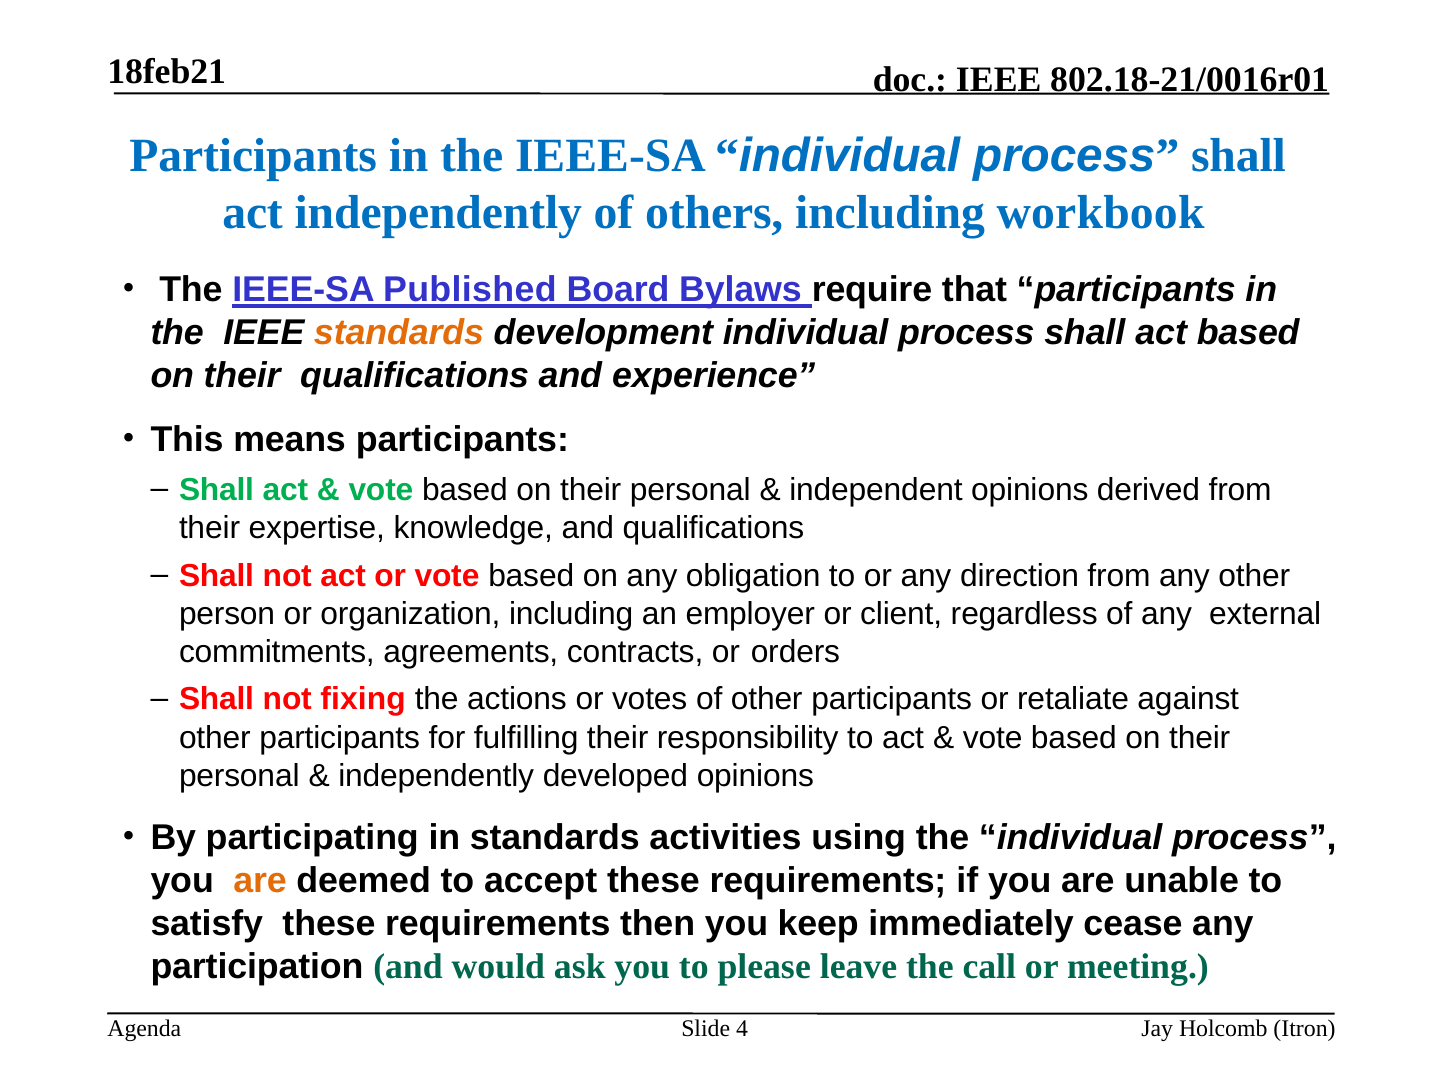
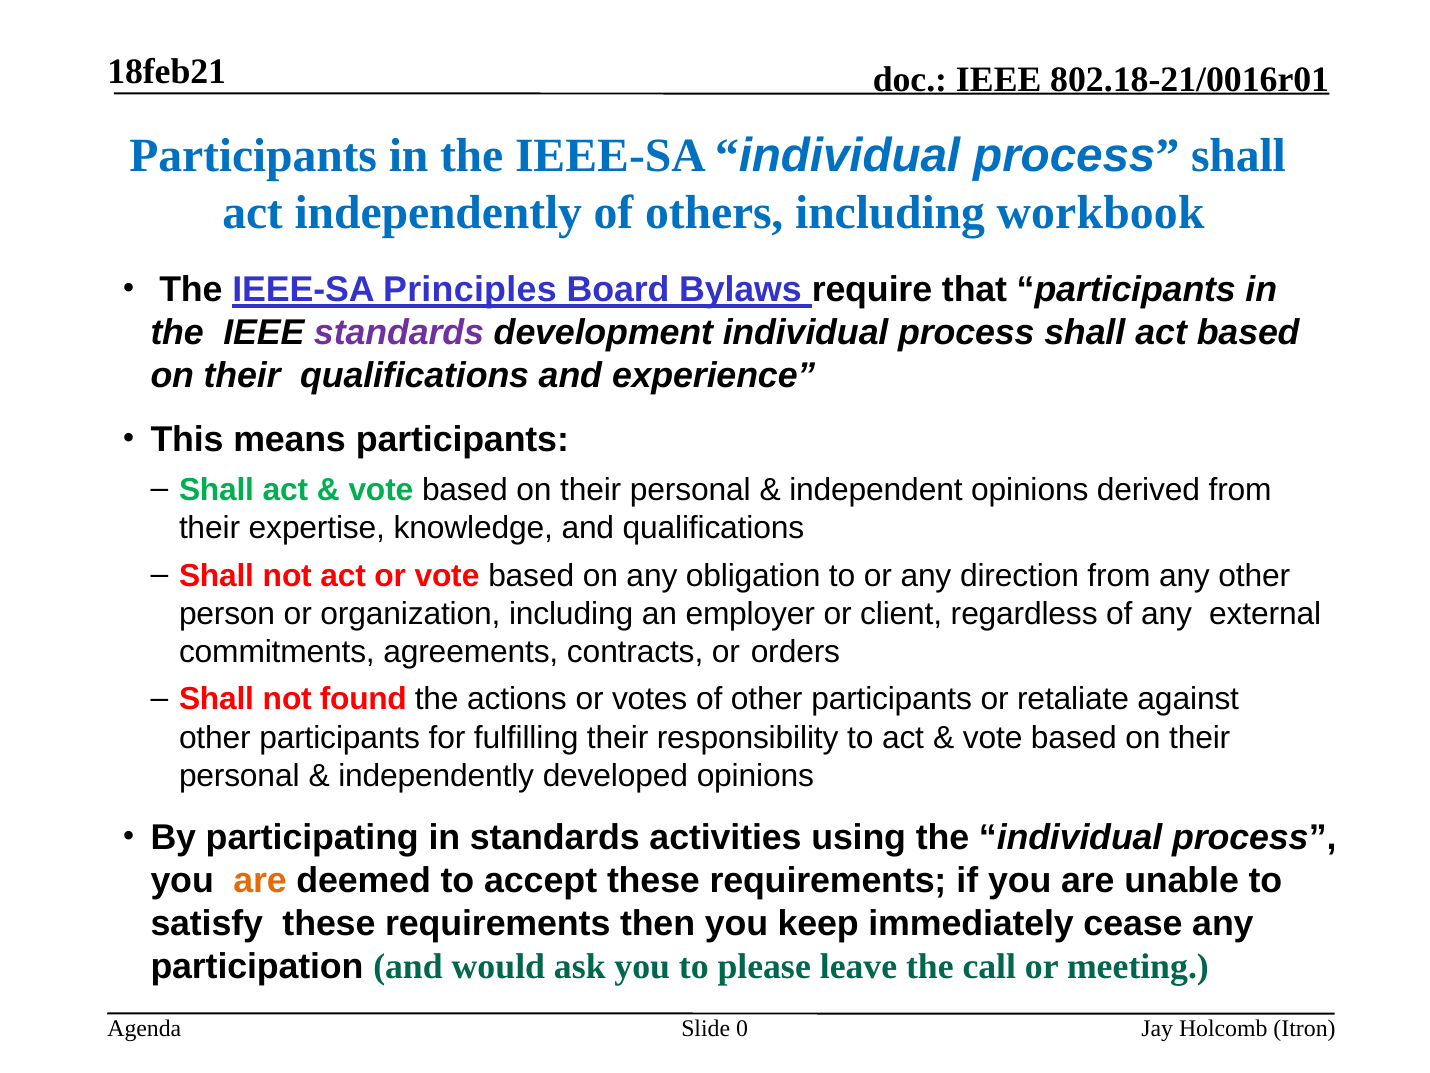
Published: Published -> Principles
standards at (399, 333) colour: orange -> purple
fixing: fixing -> found
4: 4 -> 0
